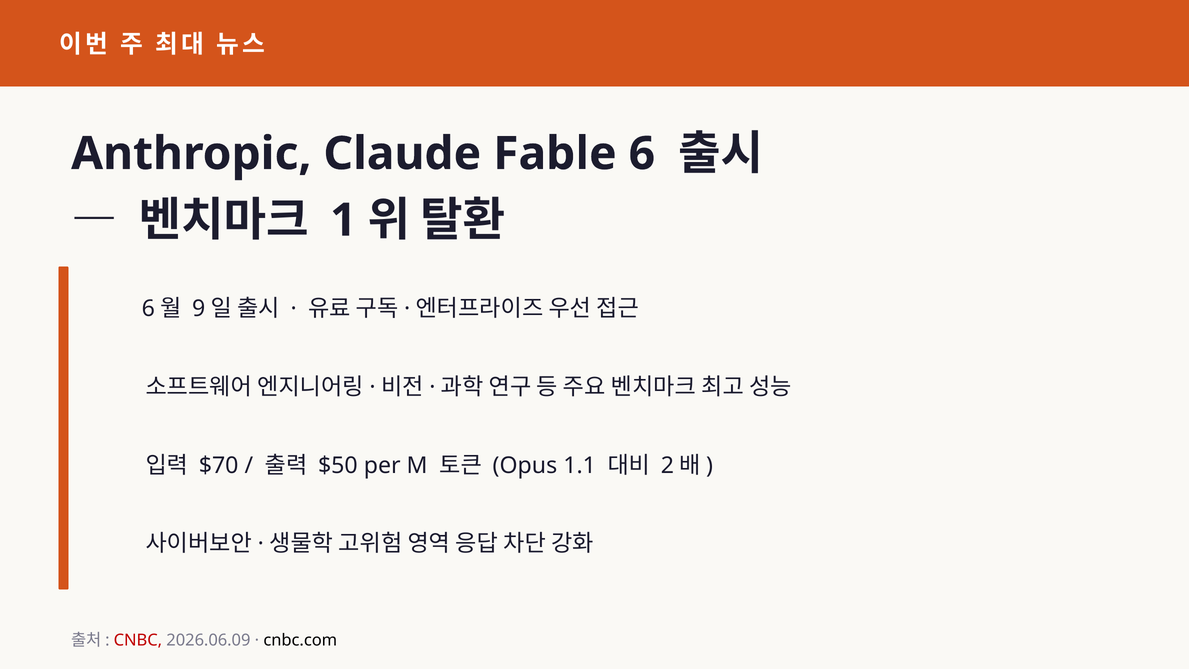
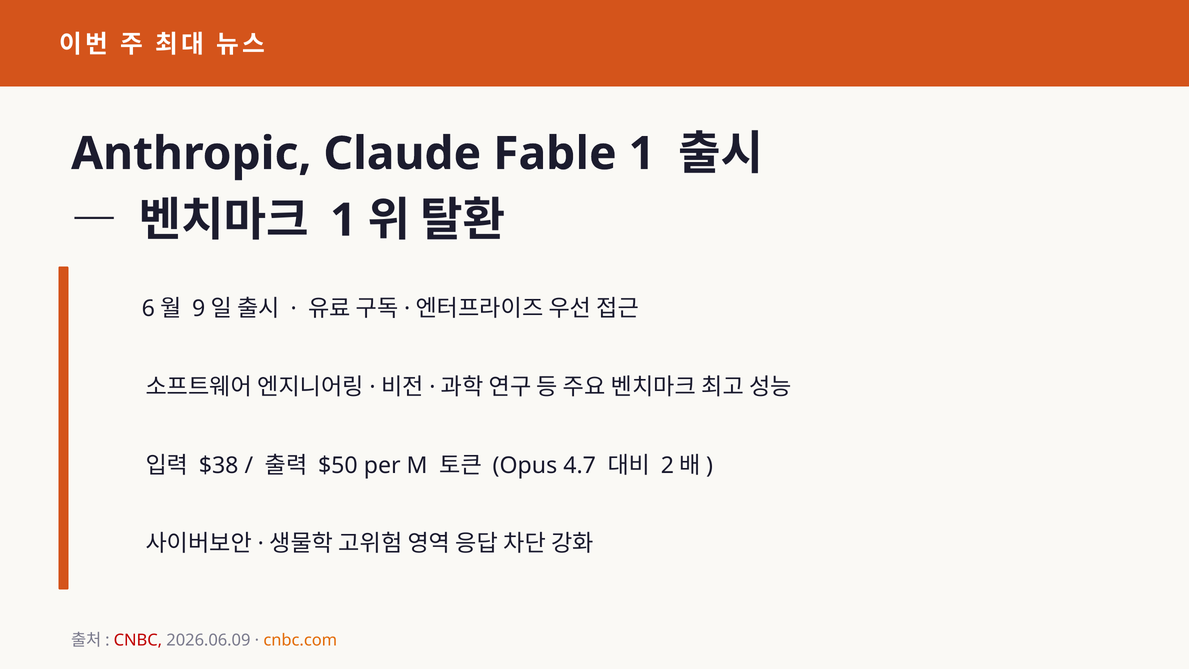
Fable 6: 6 -> 1
$70: $70 -> $38
1.1: 1.1 -> 4.7
cnbc.com colour: black -> orange
